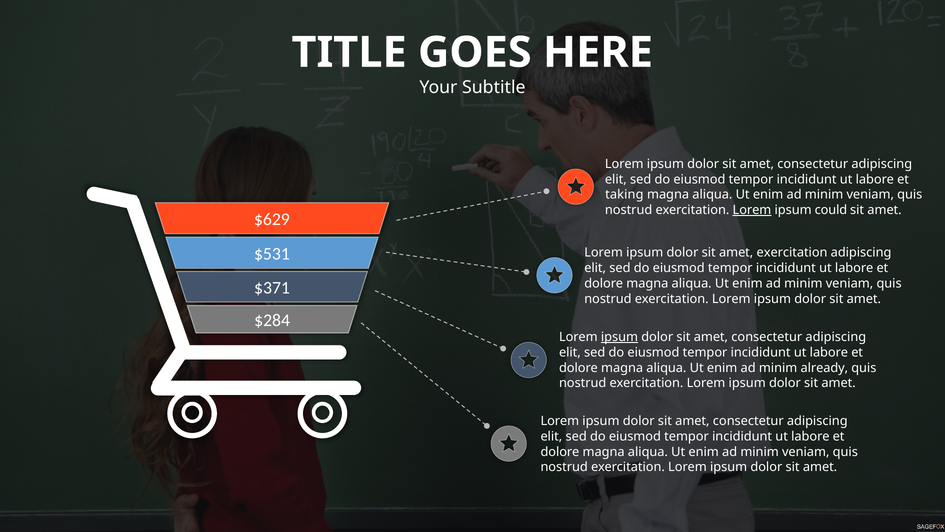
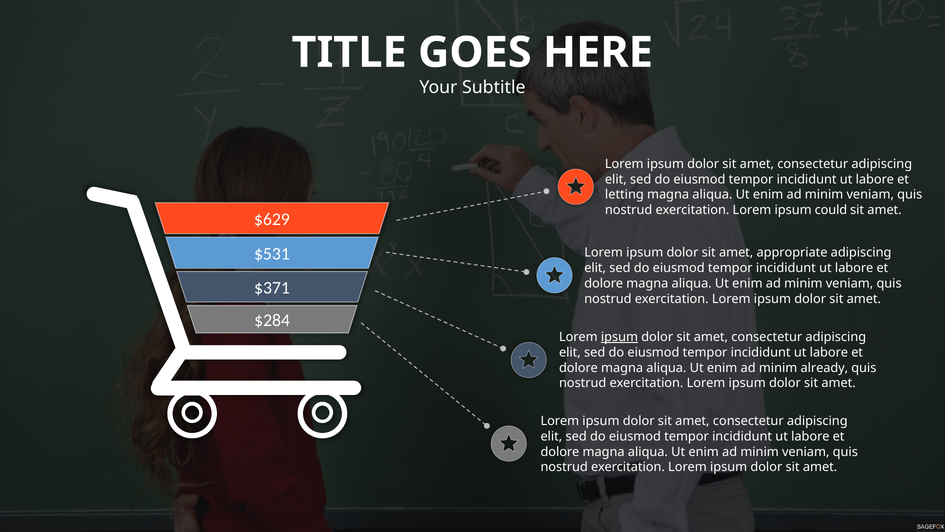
taking: taking -> letting
Lorem at (752, 210) underline: present -> none
amet exercitation: exercitation -> appropriate
